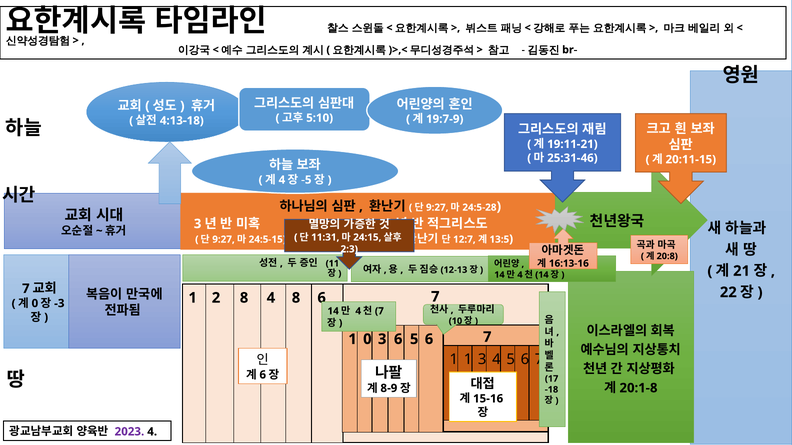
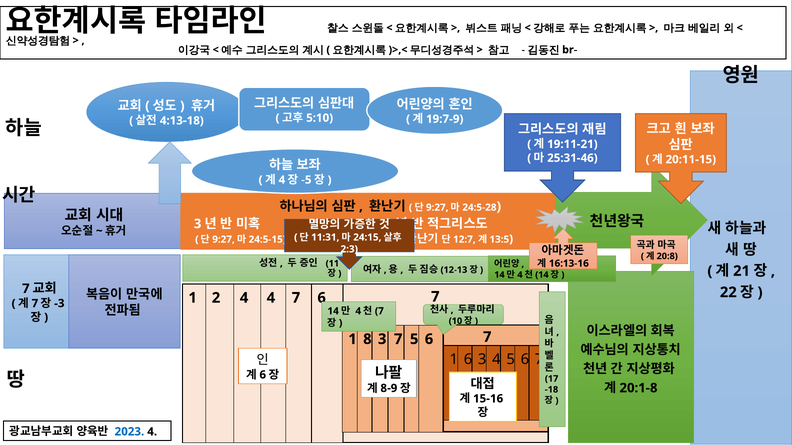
2 8: 8 -> 4
4 8: 8 -> 7
0 at (35, 304): 0 -> 7
1 0: 0 -> 8
3 6: 6 -> 7
1 1: 1 -> 6
2023 colour: purple -> blue
